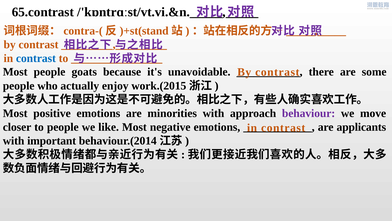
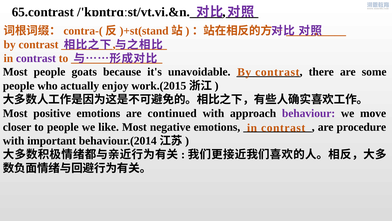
contrast at (36, 58) colour: blue -> purple
minorities: minorities -> continued
applicants: applicants -> procedure
